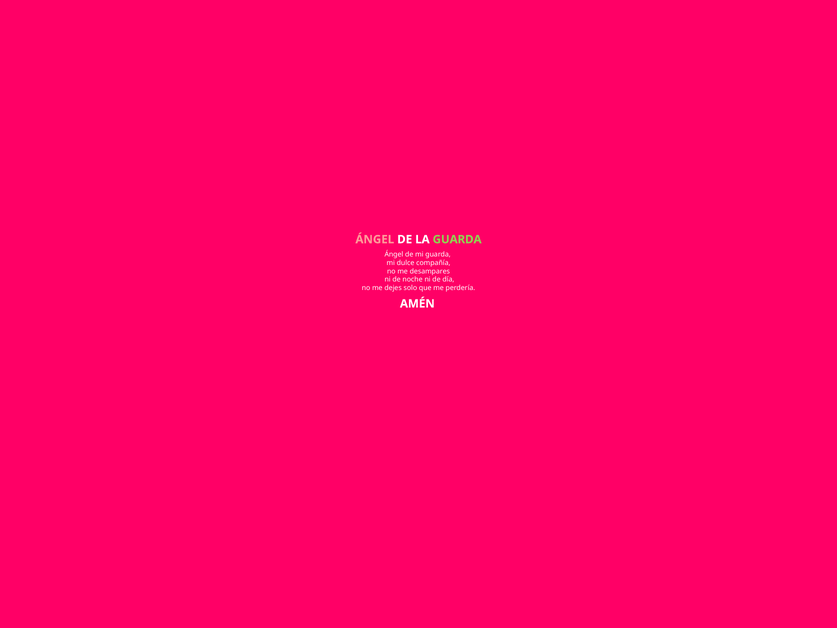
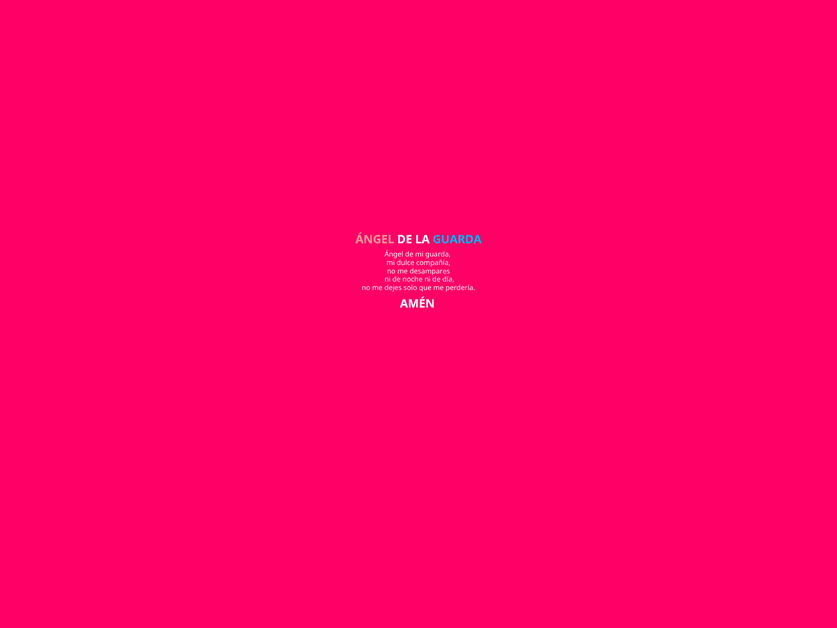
GUARDA at (457, 239) colour: light green -> light blue
